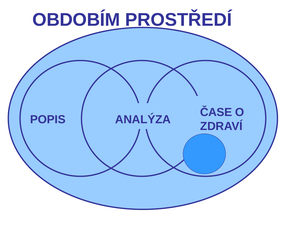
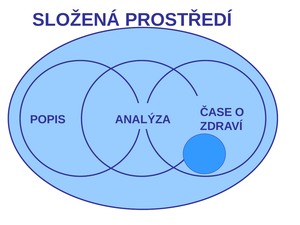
OBDOBÍM: OBDOBÍM -> SLOŽENÁ
